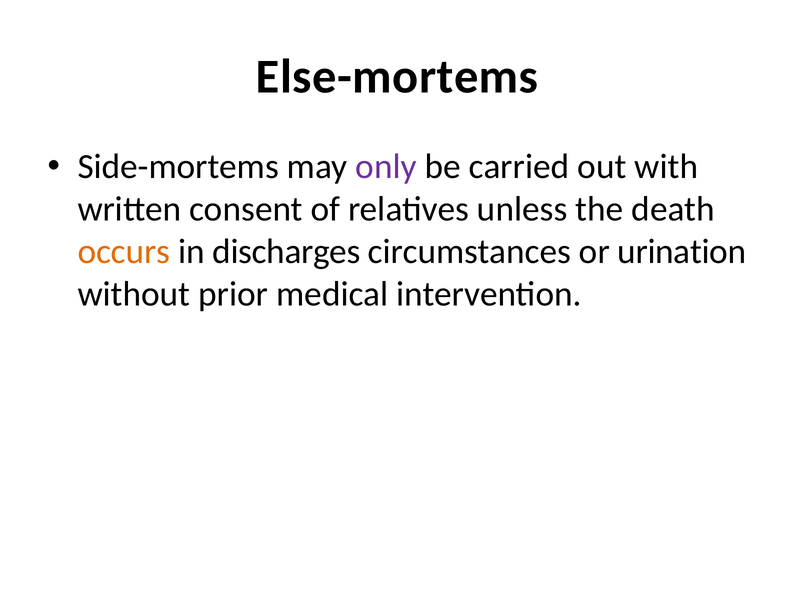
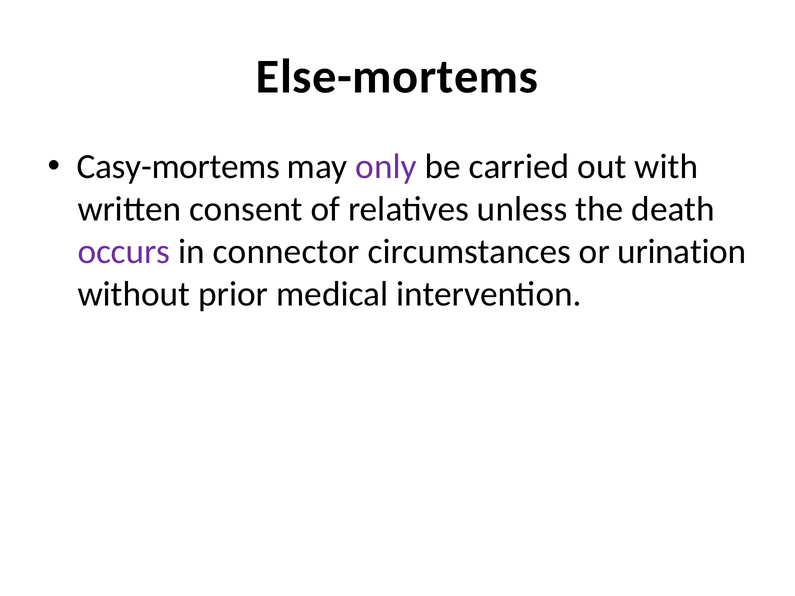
Side-mortems: Side-mortems -> Casy-mortems
occurs colour: orange -> purple
discharges: discharges -> connector
